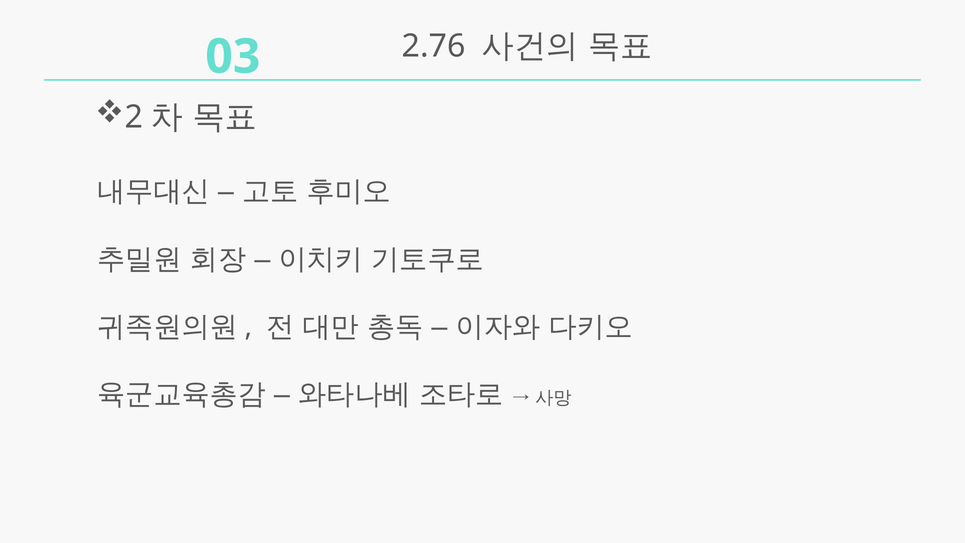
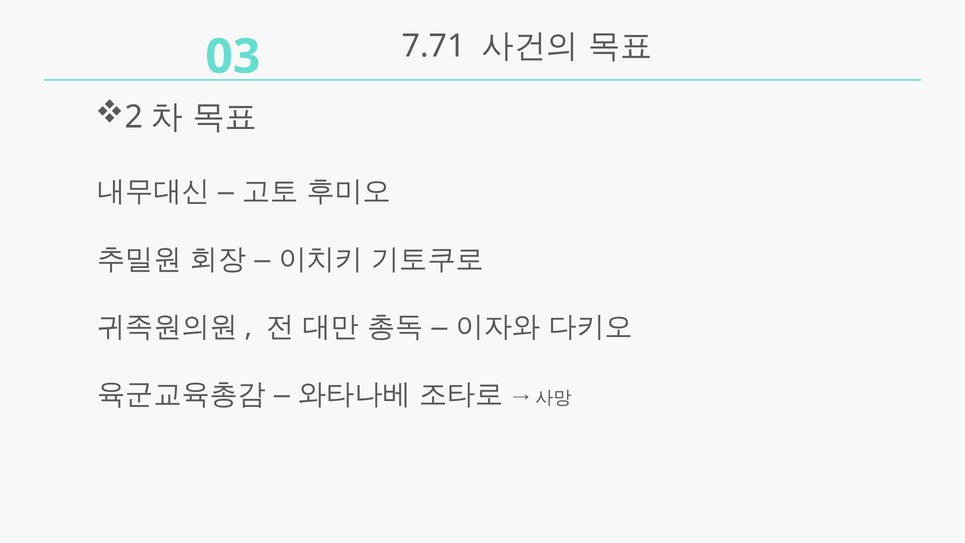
2.76: 2.76 -> 7.71
